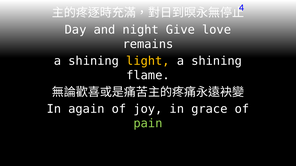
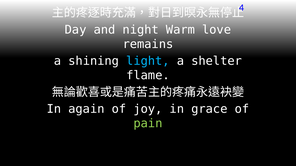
Give: Give -> Warm
light colour: yellow -> light blue
shining at (217, 61): shining -> shelter
